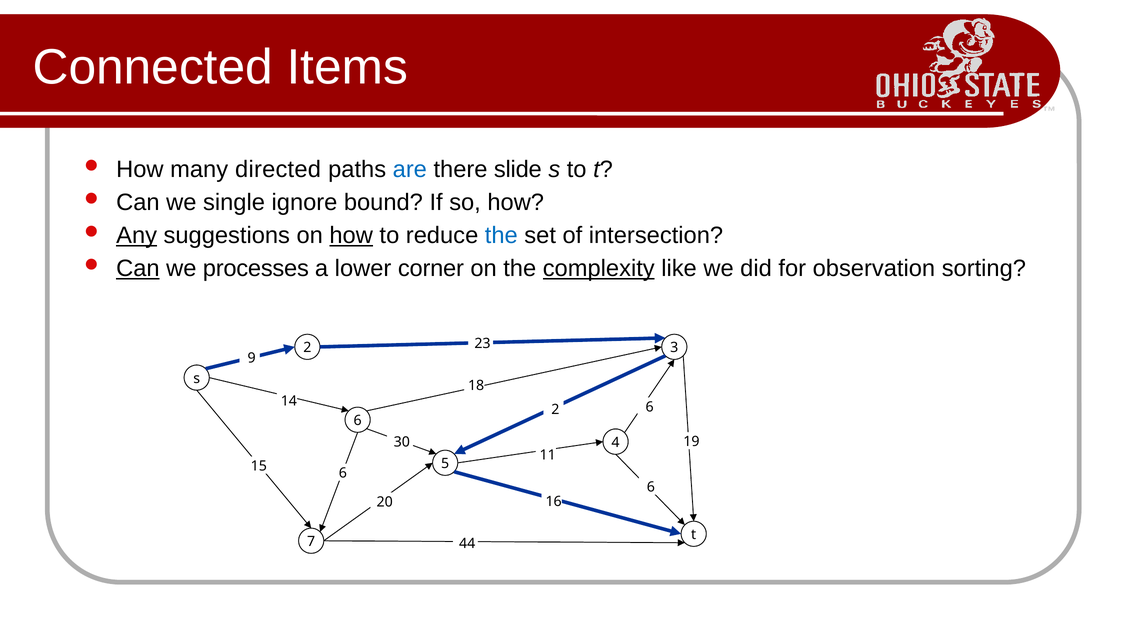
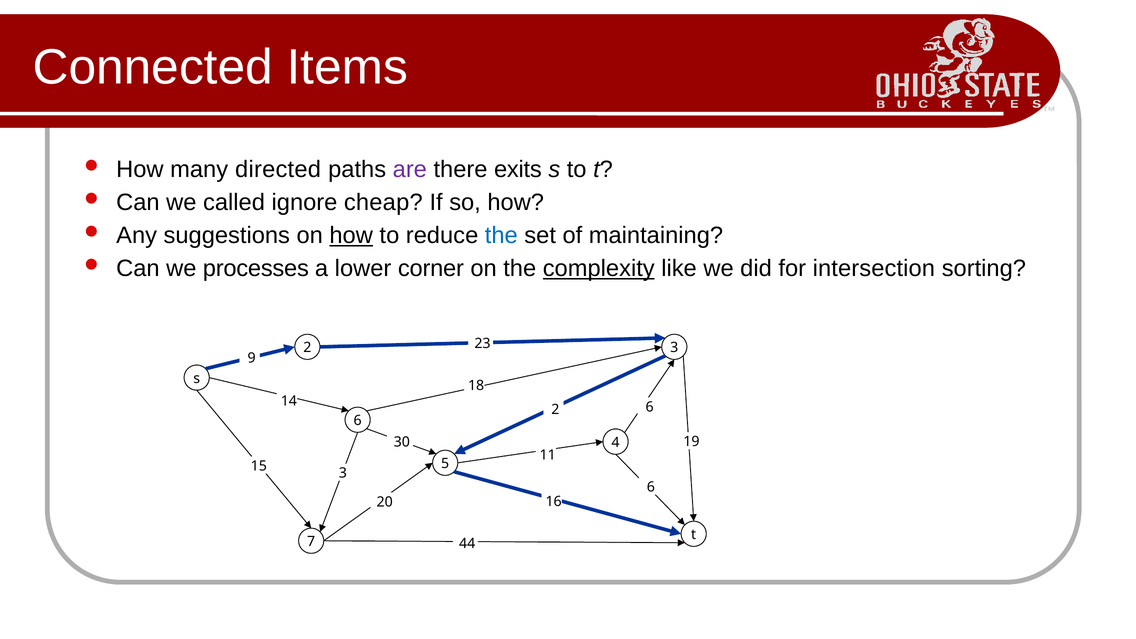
are colour: blue -> purple
slide: slide -> exits
single: single -> called
bound: bound -> cheap
Any underline: present -> none
intersection: intersection -> maintaining
Can at (138, 269) underline: present -> none
observation: observation -> intersection
15 6: 6 -> 3
